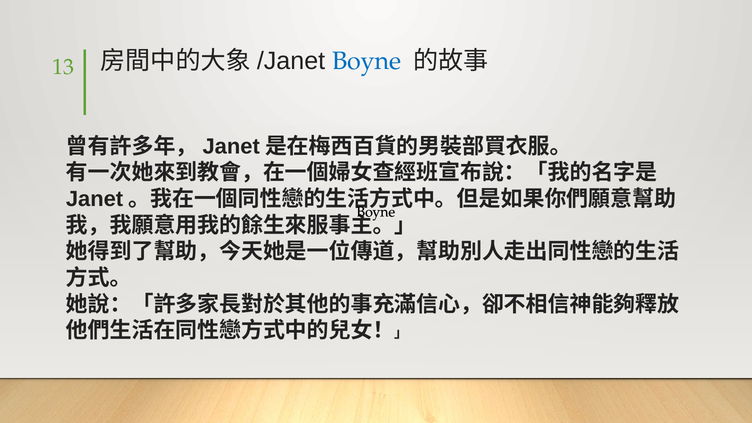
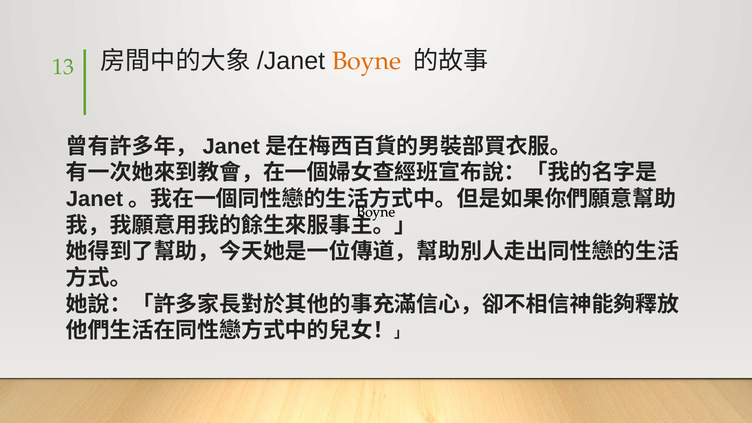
Boyne at (367, 61) colour: blue -> orange
